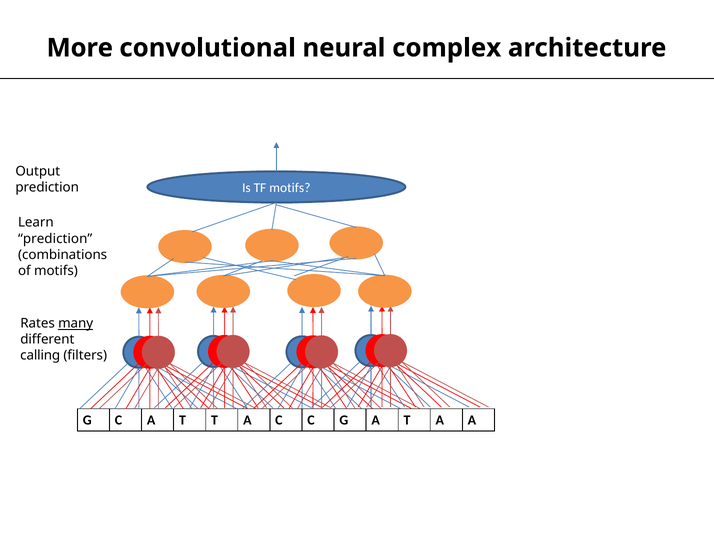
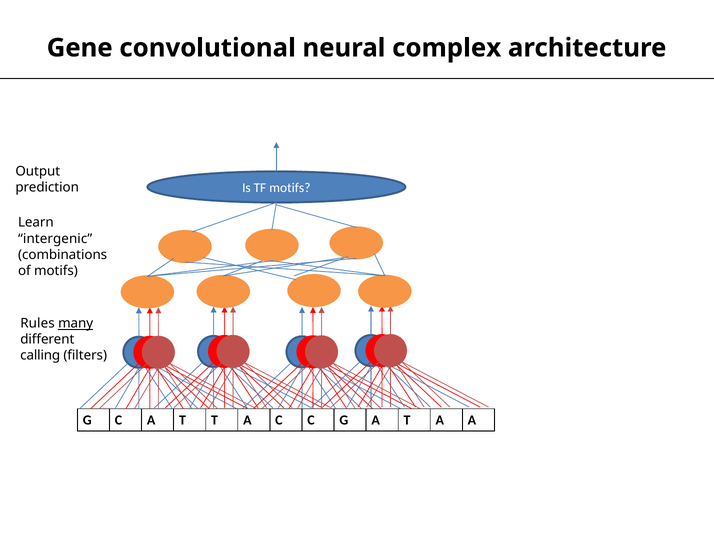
More: More -> Gene
prediction at (55, 238): prediction -> intergenic
Rates: Rates -> Rules
